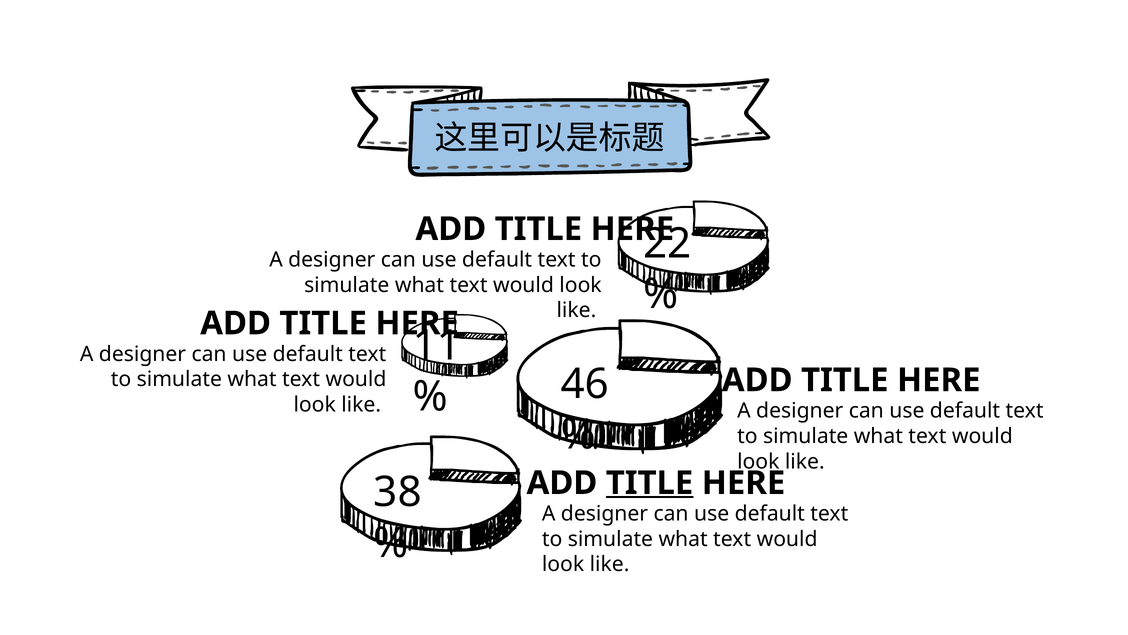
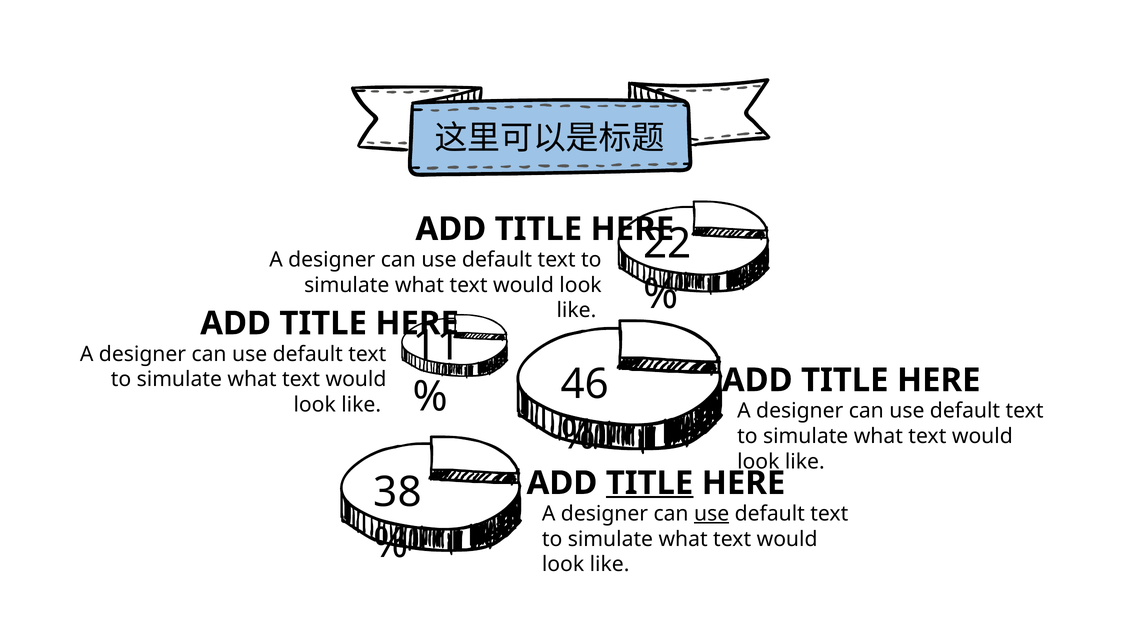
use at (712, 513) underline: none -> present
